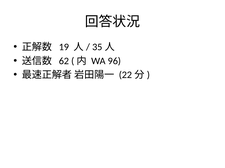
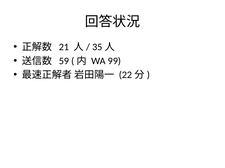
19: 19 -> 21
62: 62 -> 59
96: 96 -> 99
